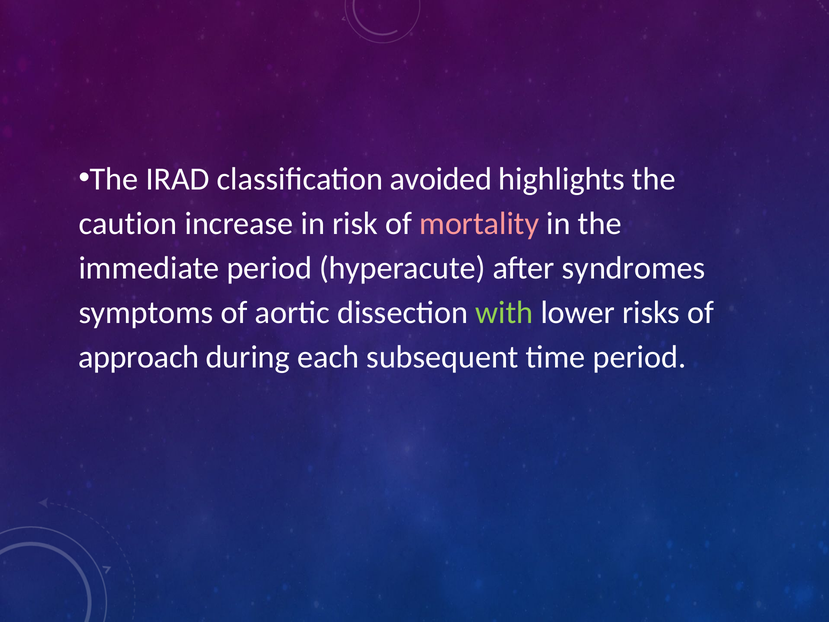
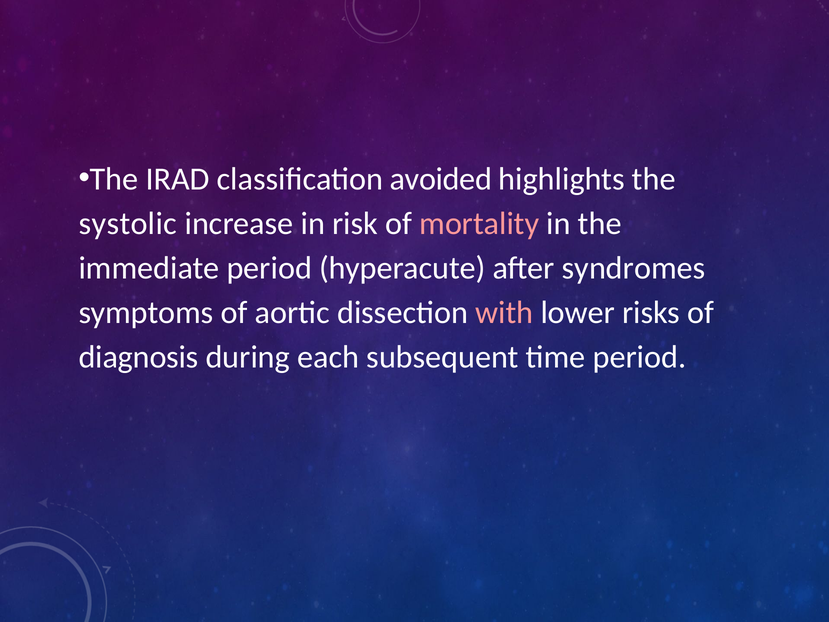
caution: caution -> systolic
with colour: light green -> pink
approach: approach -> diagnosis
